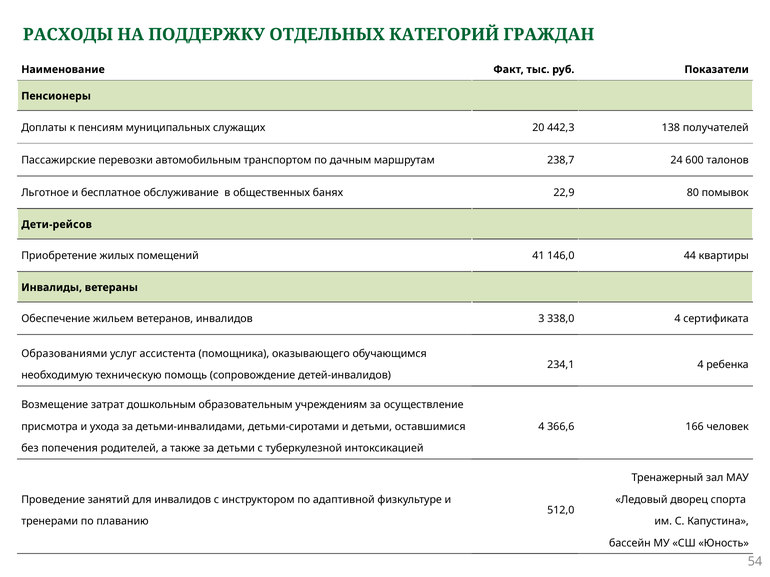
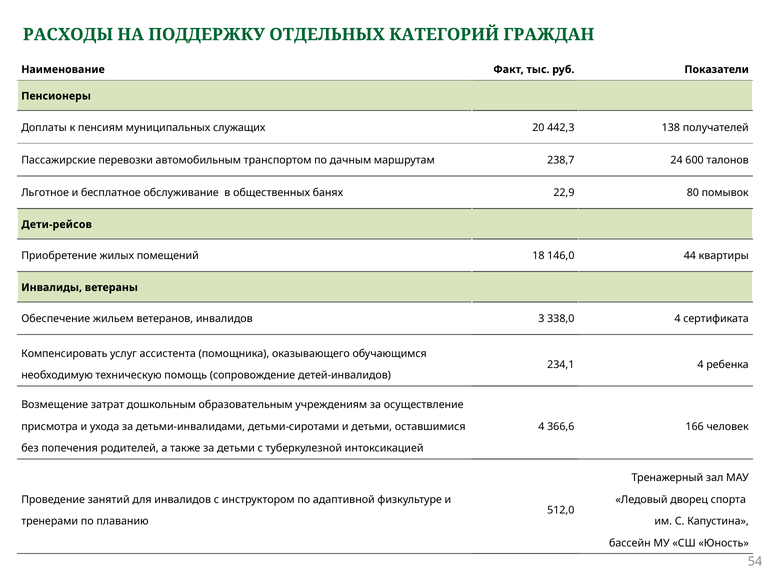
41: 41 -> 18
Образованиями: Образованиями -> Компенсировать
